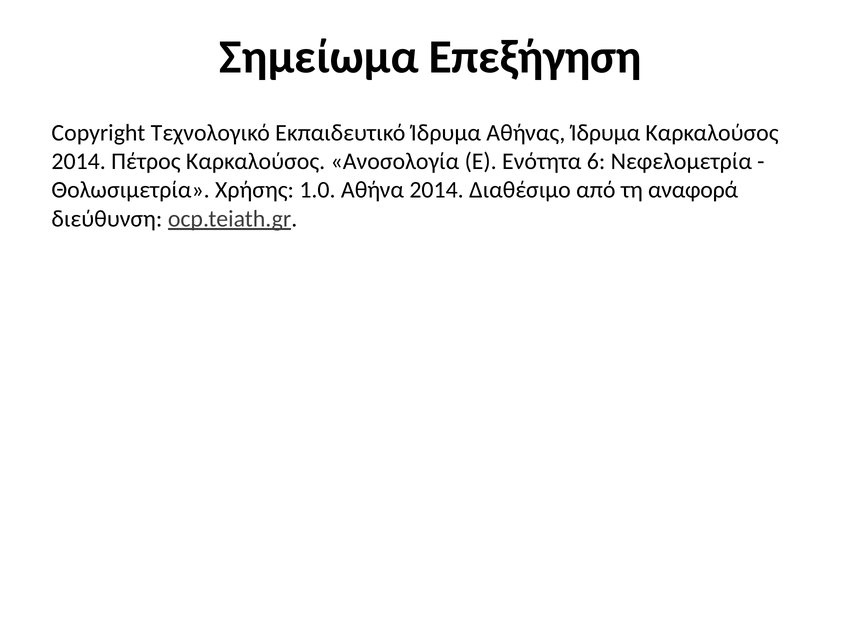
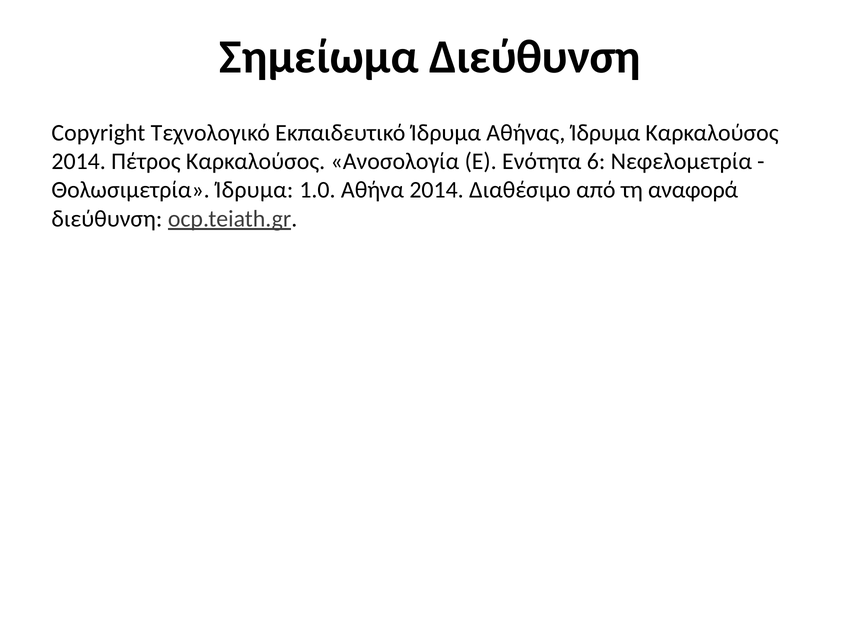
Σημείωμα Επεξήγηση: Επεξήγηση -> Διεύθυνση
Θολωσιμετρία Χρήσης: Χρήσης -> Ίδρυμα
